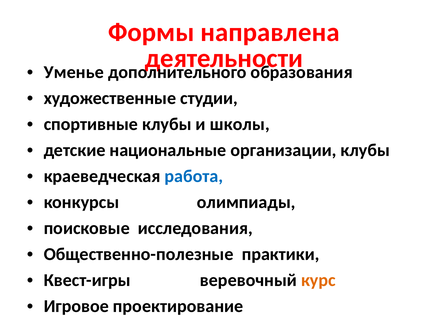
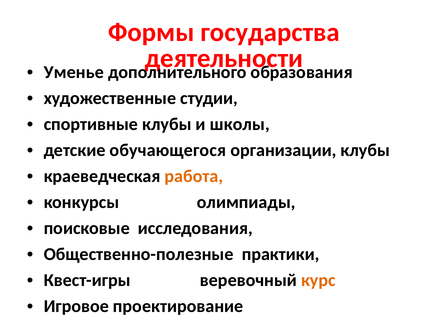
направлена: направлена -> государства
национальные: национальные -> обучающегося
работа colour: blue -> orange
